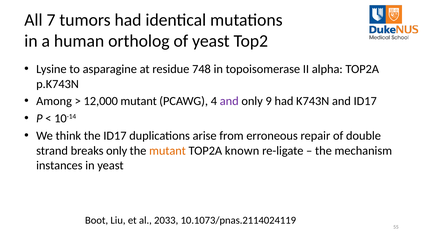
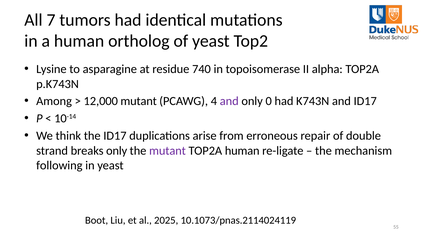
748: 748 -> 740
9: 9 -> 0
mutant at (168, 151) colour: orange -> purple
TOP2A known: known -> human
instances: instances -> following
2033: 2033 -> 2025
